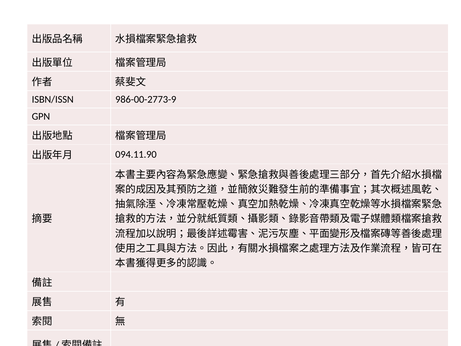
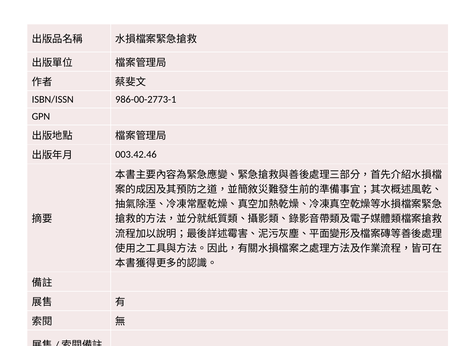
986-00-2773-9: 986-00-2773-9 -> 986-00-2773-1
094.11.90: 094.11.90 -> 003.42.46
